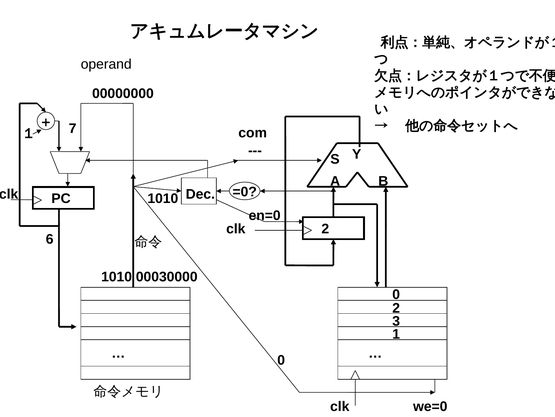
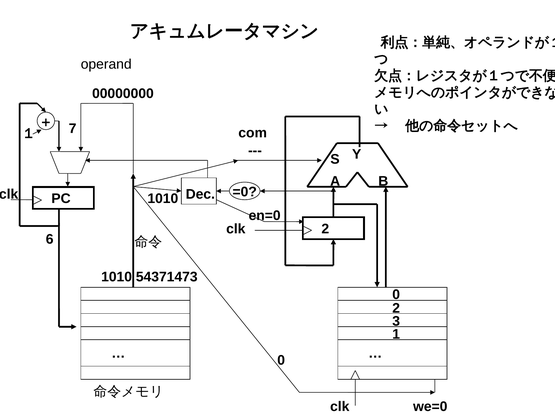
00030000: 00030000 -> 54371473
